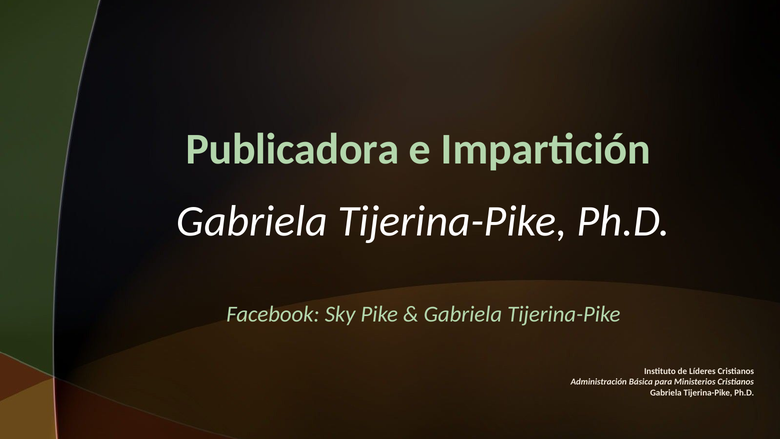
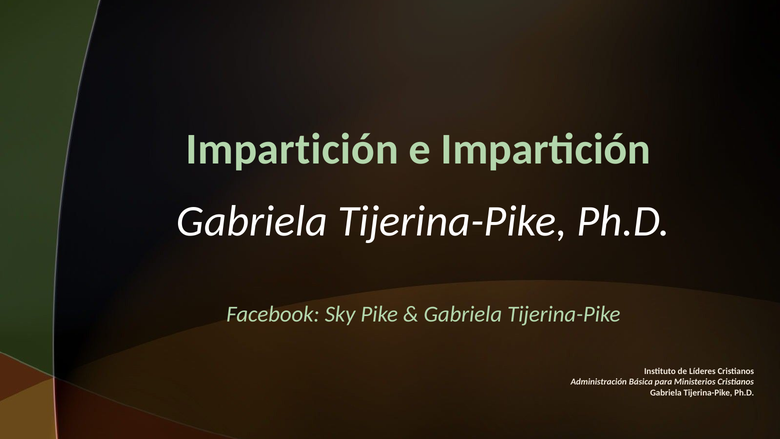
Publicadora at (293, 149): Publicadora -> Impartición
